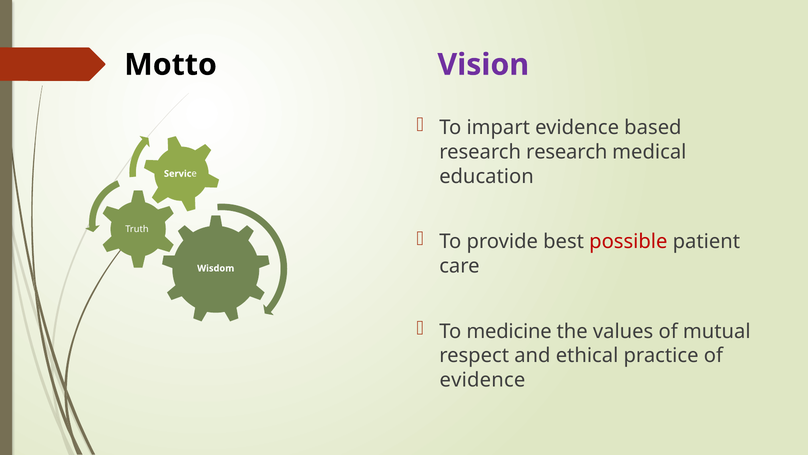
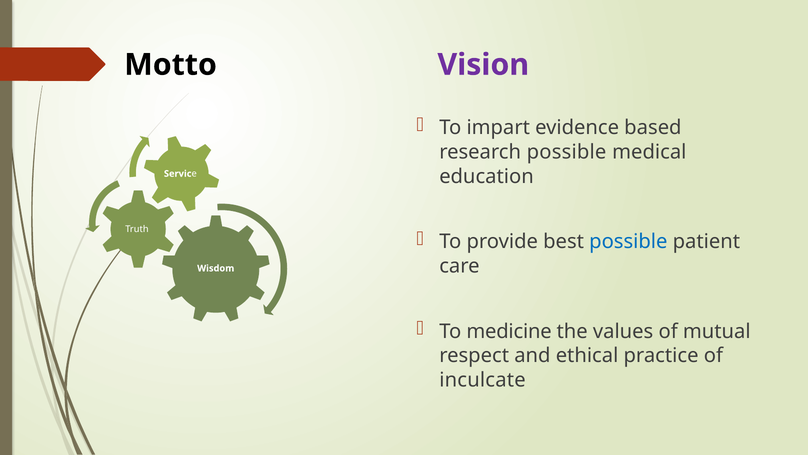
research research: research -> possible
possible at (628, 241) colour: red -> blue
evidence at (482, 380): evidence -> inculcate
